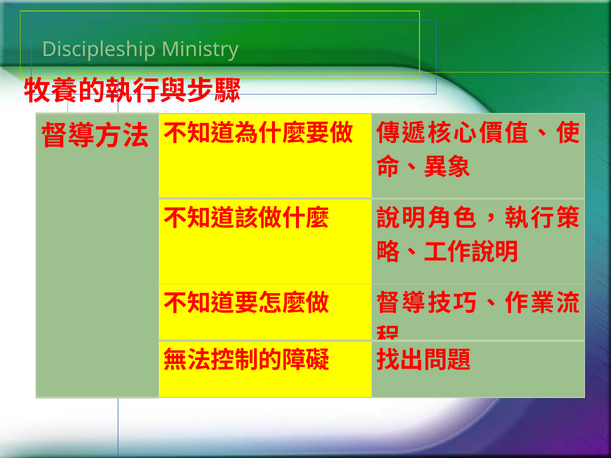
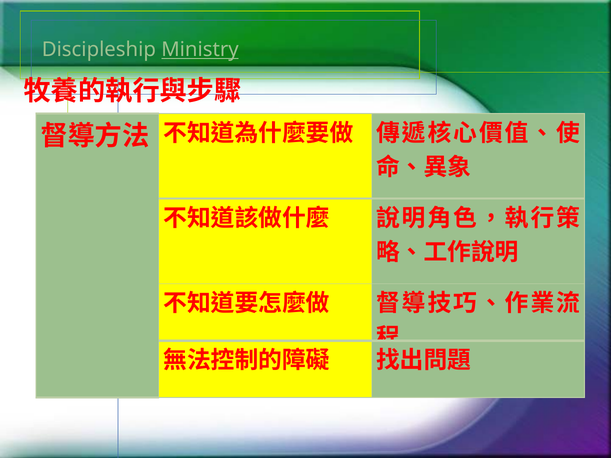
Ministry underline: none -> present
